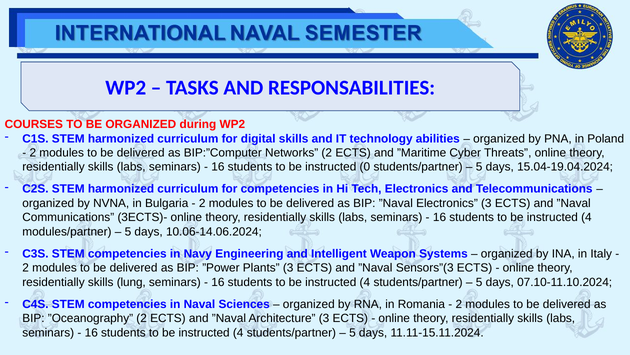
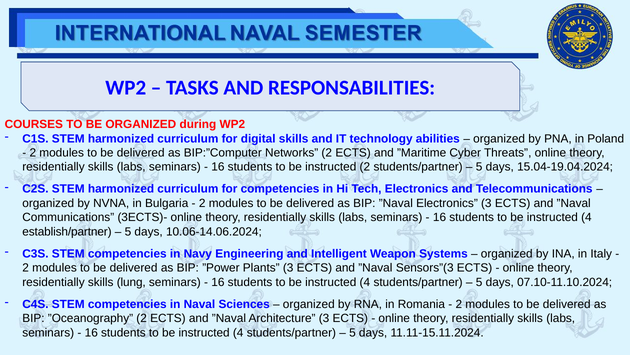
instructed 0: 0 -> 2
modules/partner: modules/partner -> establish/partner
